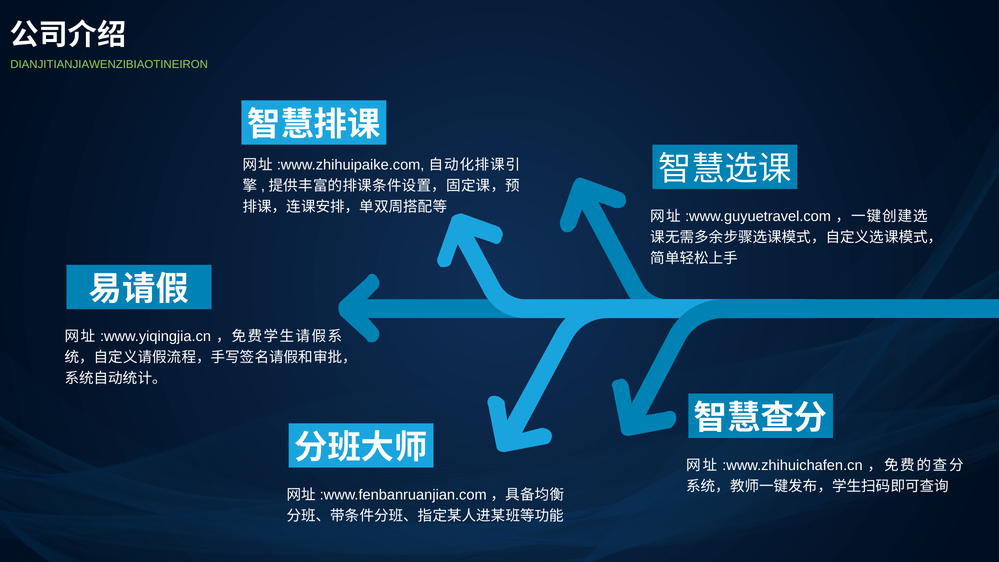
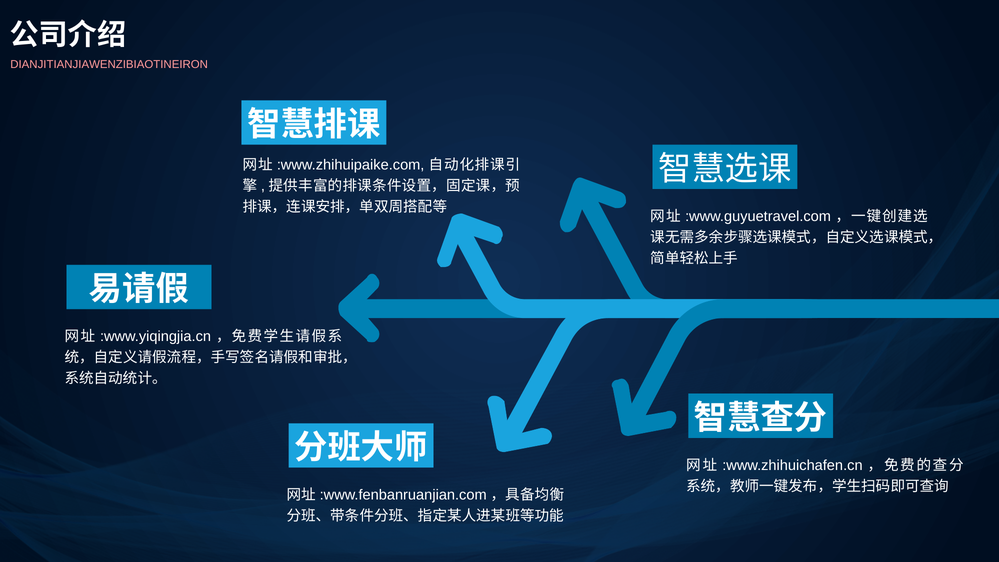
DIANJITIANJIAWENZIBIAOTINEIRON colour: light green -> pink
